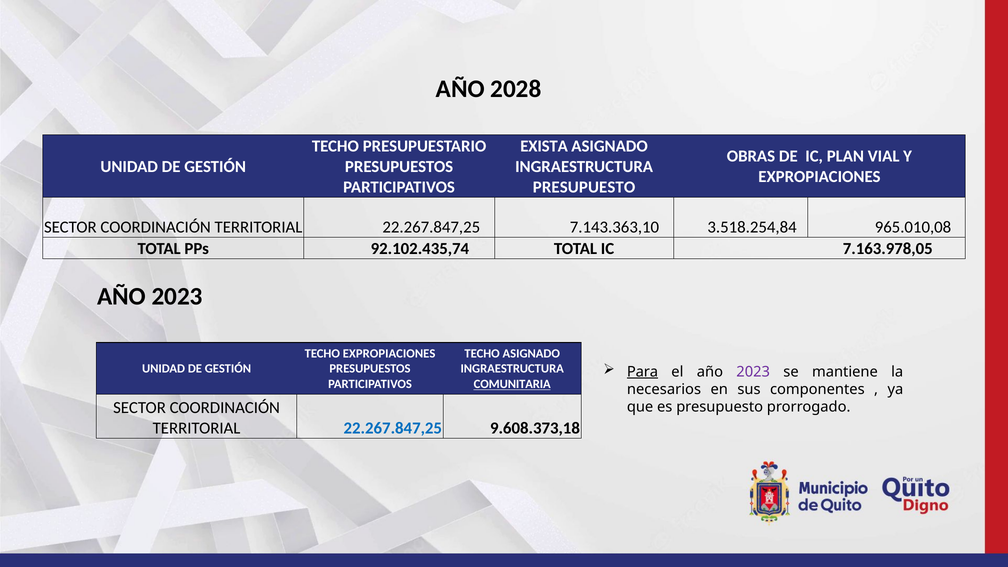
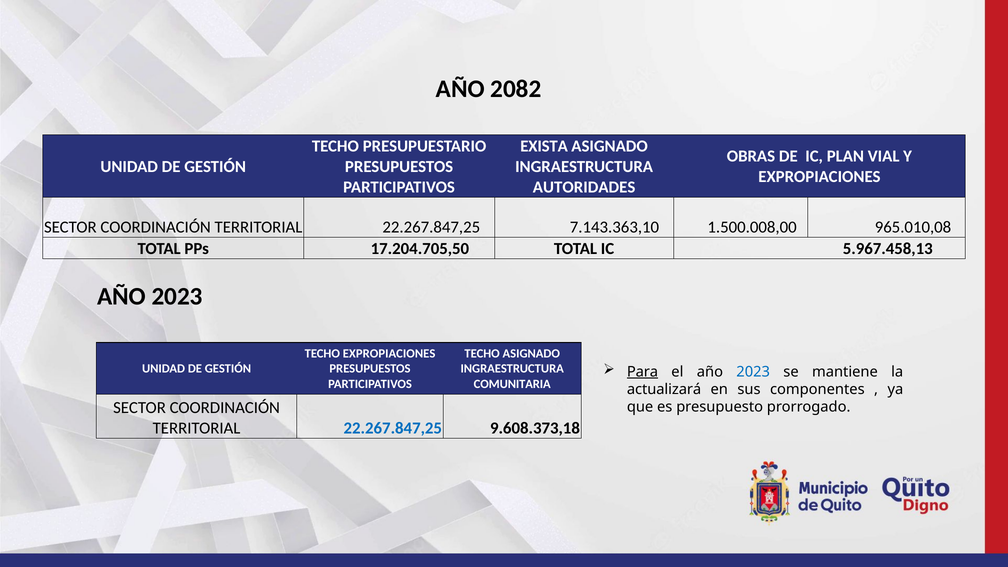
2028: 2028 -> 2082
PRESUPUESTO at (584, 187): PRESUPUESTO -> AUTORIDADES
3.518.254,84: 3.518.254,84 -> 1.500.008,00
92.102.435,74: 92.102.435,74 -> 17.204.705,50
7.163.978,05: 7.163.978,05 -> 5.967.458,13
2023 at (753, 372) colour: purple -> blue
COMUNITARIA underline: present -> none
necesarios: necesarios -> actualizará
